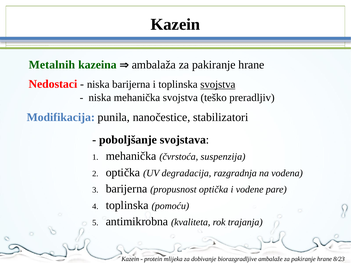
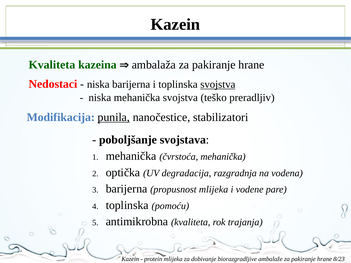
Metalnih at (52, 65): Metalnih -> Kvaliteta
punila underline: none -> present
čvrstoća suspenzija: suspenzija -> mehanička
propusnost optička: optička -> mlijeka
